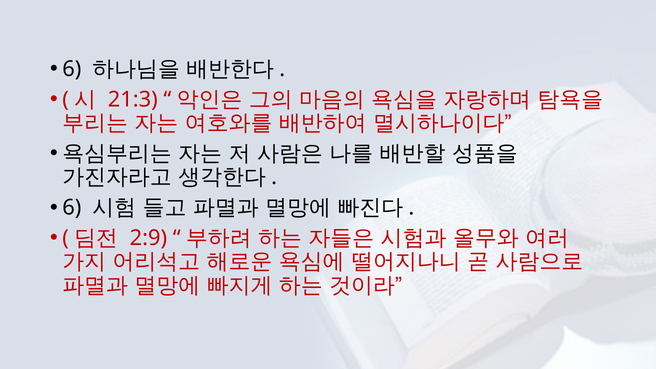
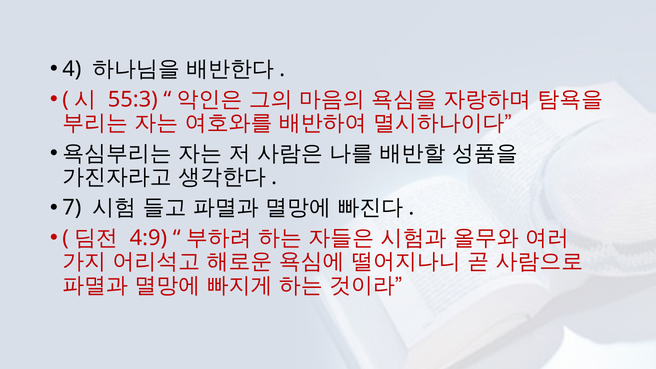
6 at (72, 69): 6 -> 4
21:3: 21:3 -> 55:3
6 at (72, 208): 6 -> 7
2:9: 2:9 -> 4:9
